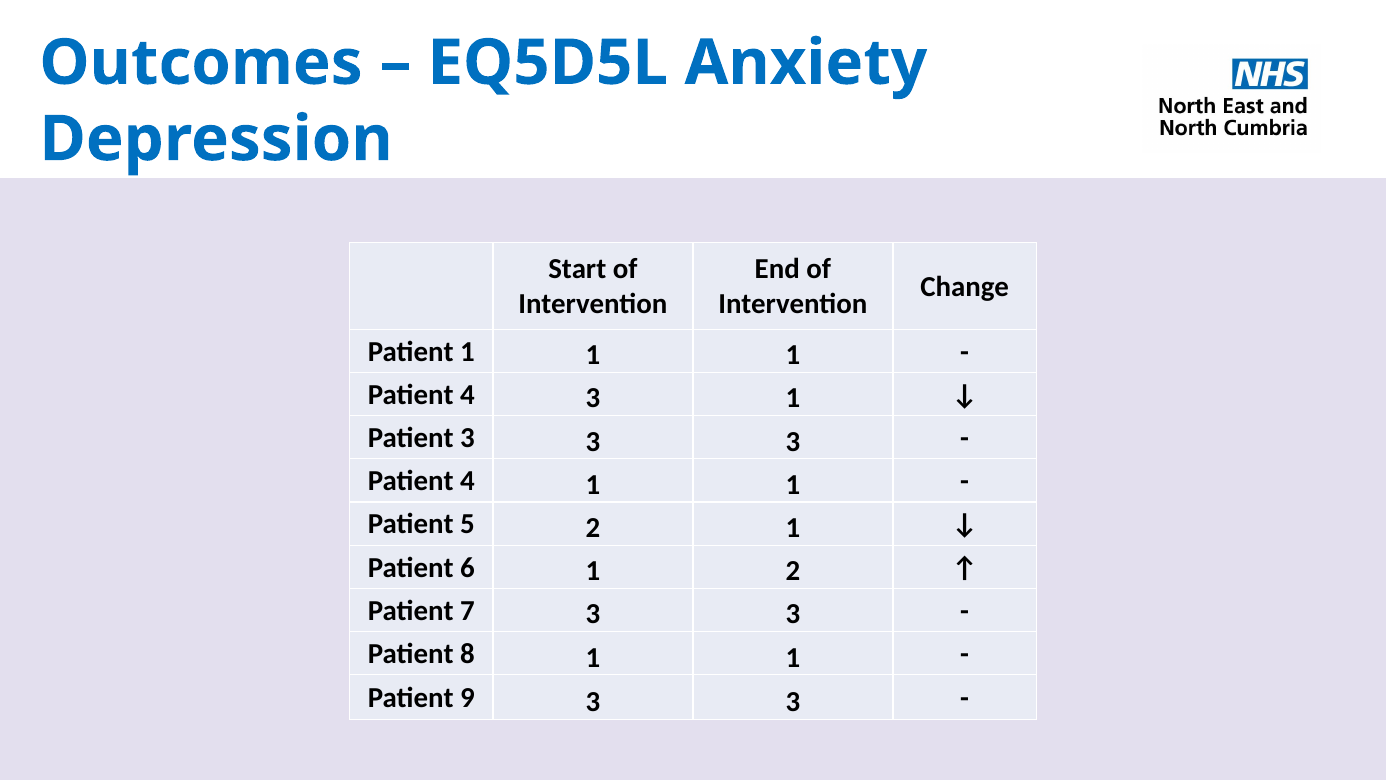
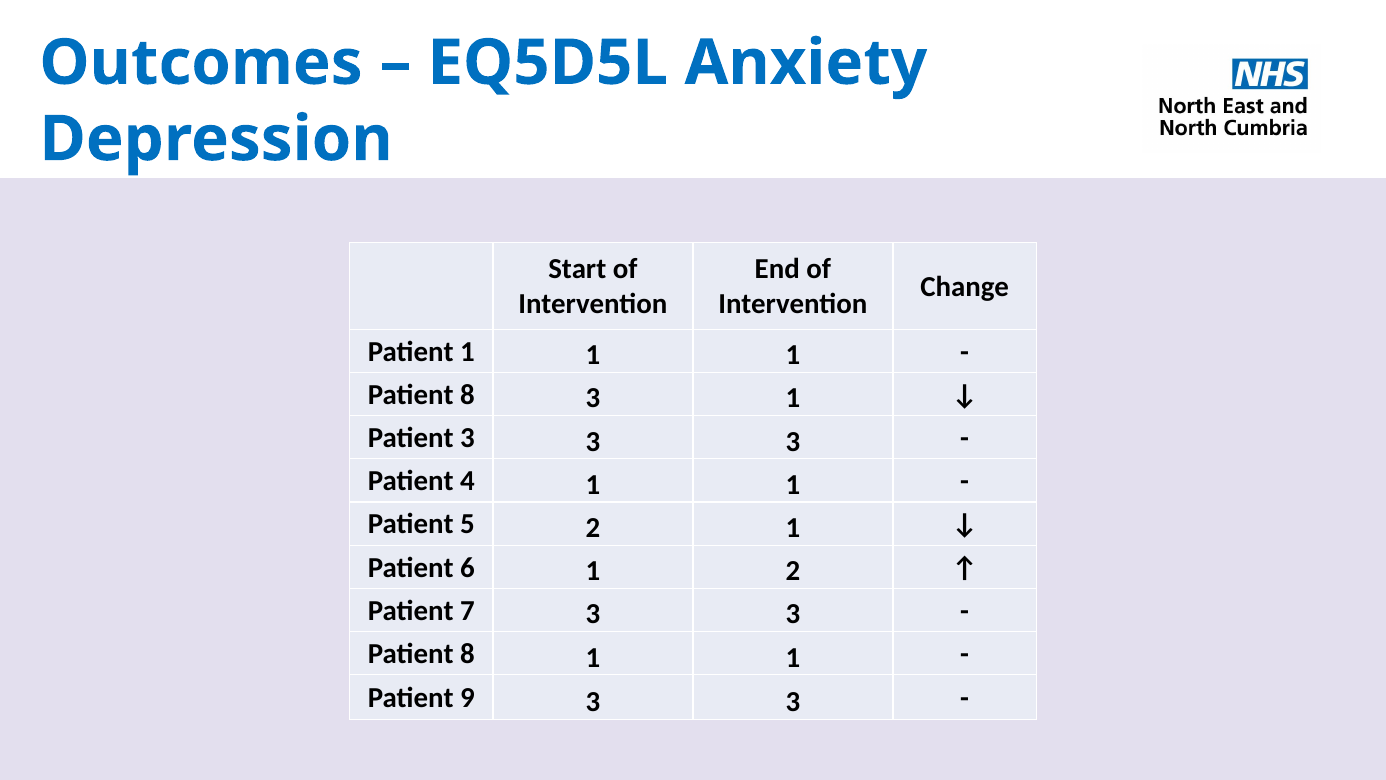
4 at (467, 395): 4 -> 8
